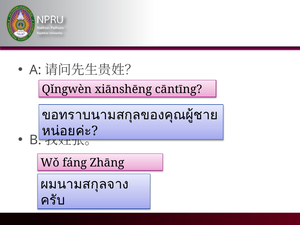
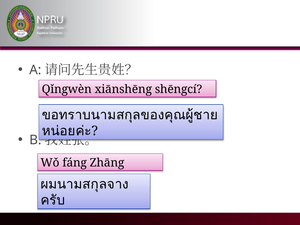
cāntīng: cāntīng -> shēngcí
